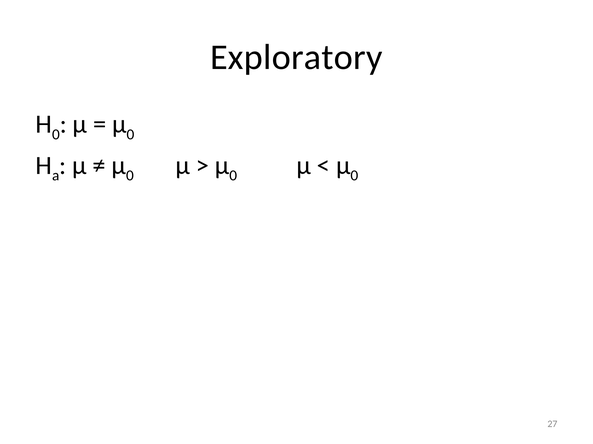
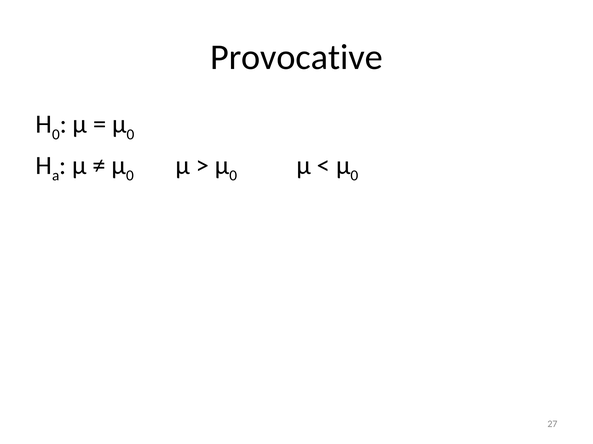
Exploratory: Exploratory -> Provocative
